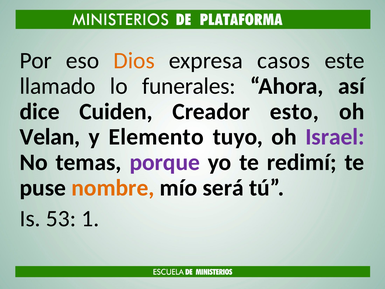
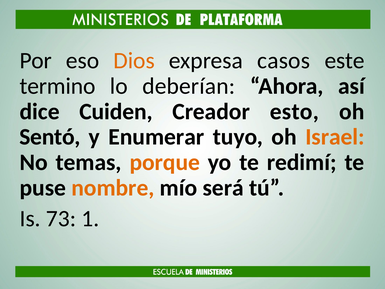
llamado: llamado -> termino
funerales: funerales -> deberían
Velan: Velan -> Sentó
Elemento: Elemento -> Enumerar
Israel colour: purple -> orange
porque colour: purple -> orange
53: 53 -> 73
